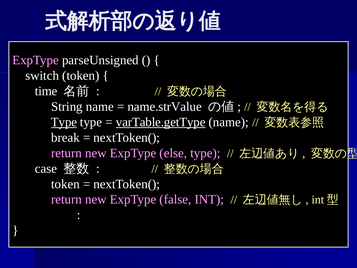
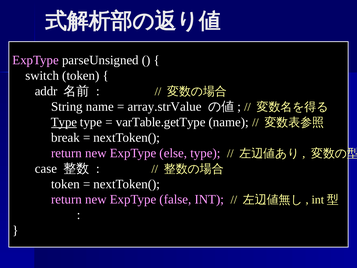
time: time -> addr
name.strValue: name.strValue -> array.strValue
varTable.getType underline: present -> none
